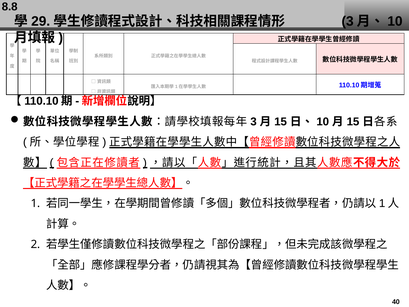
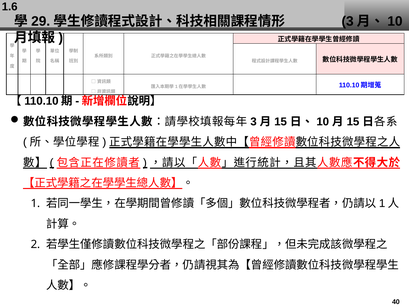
8.8: 8.8 -> 1.6
